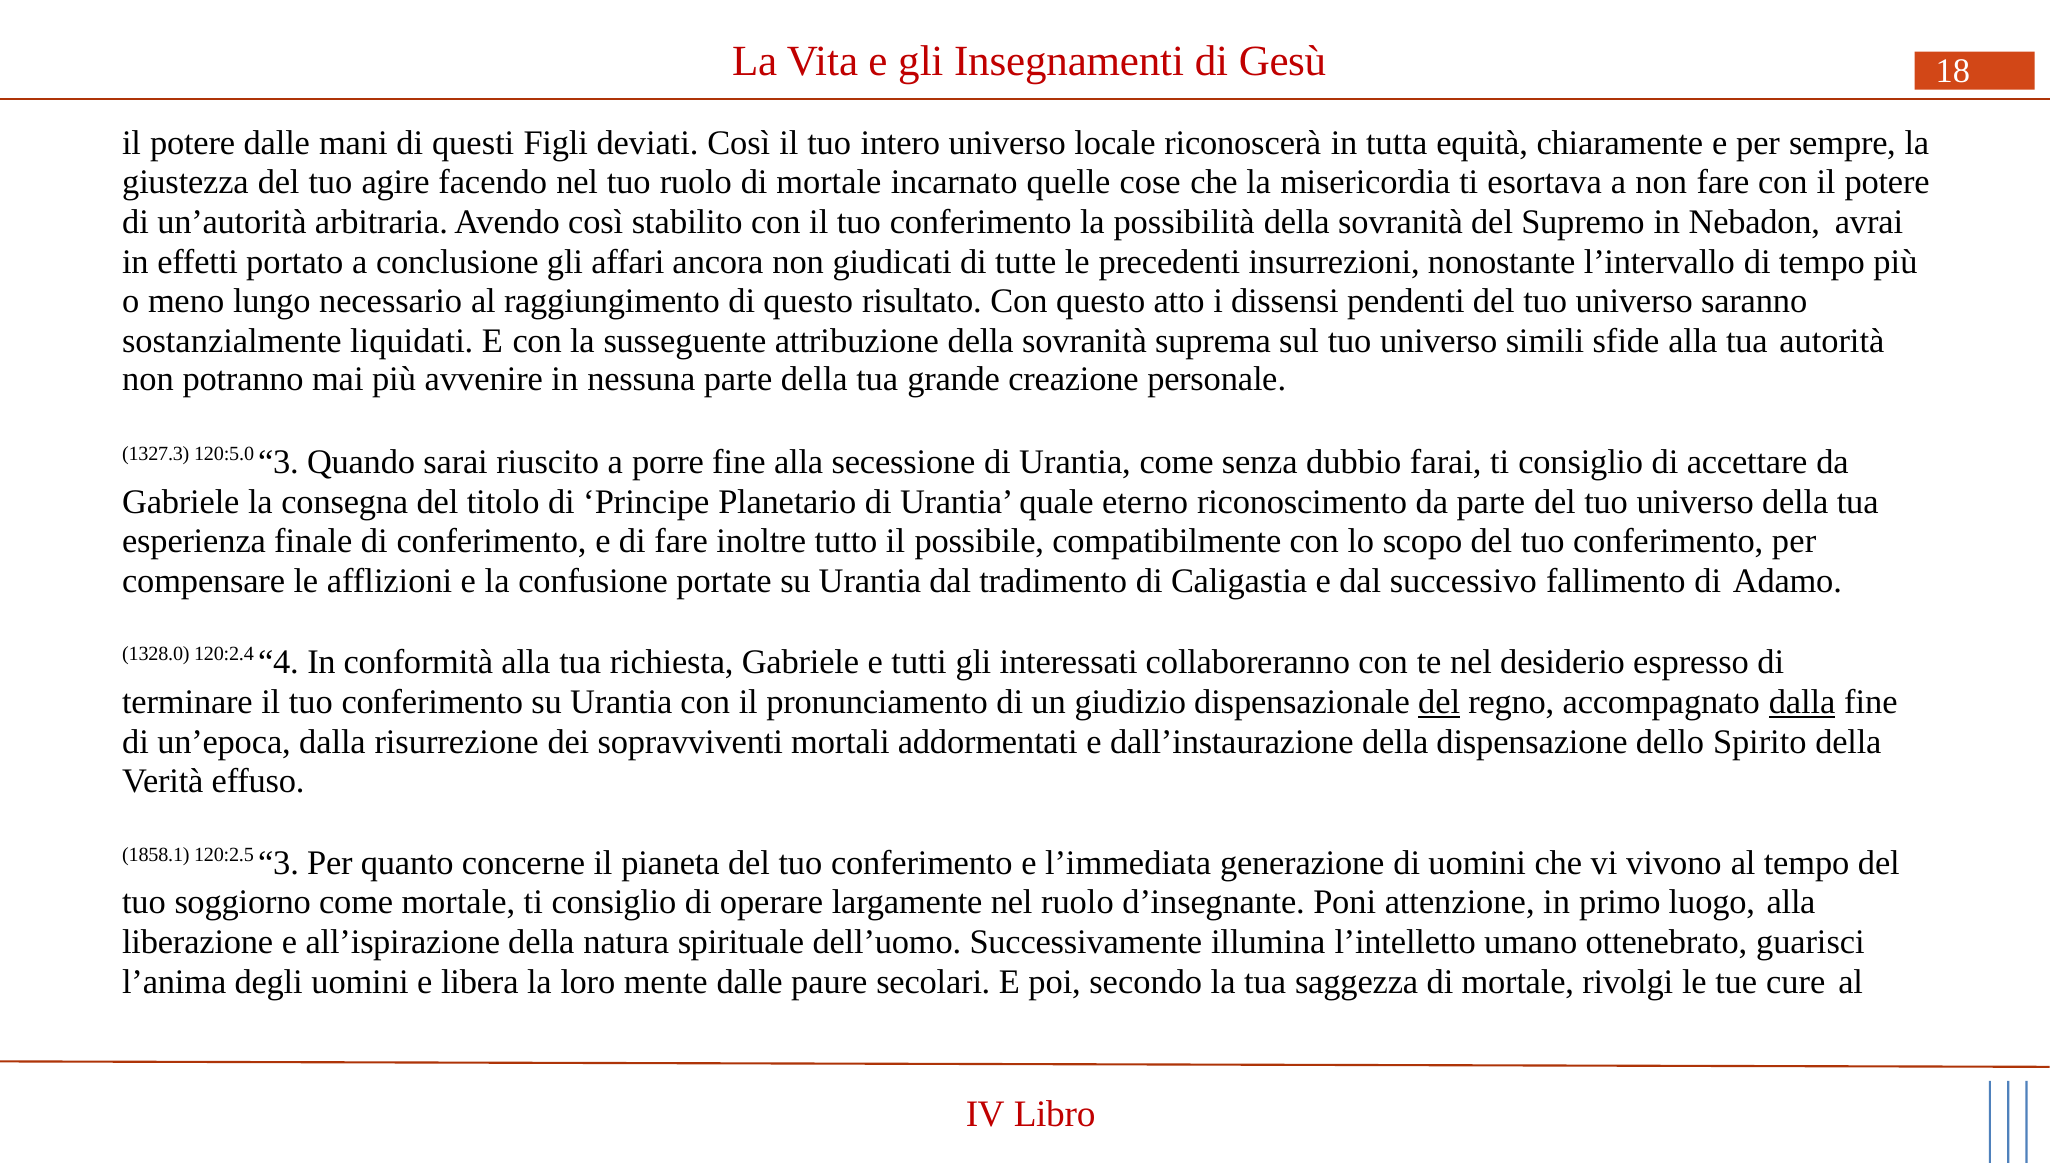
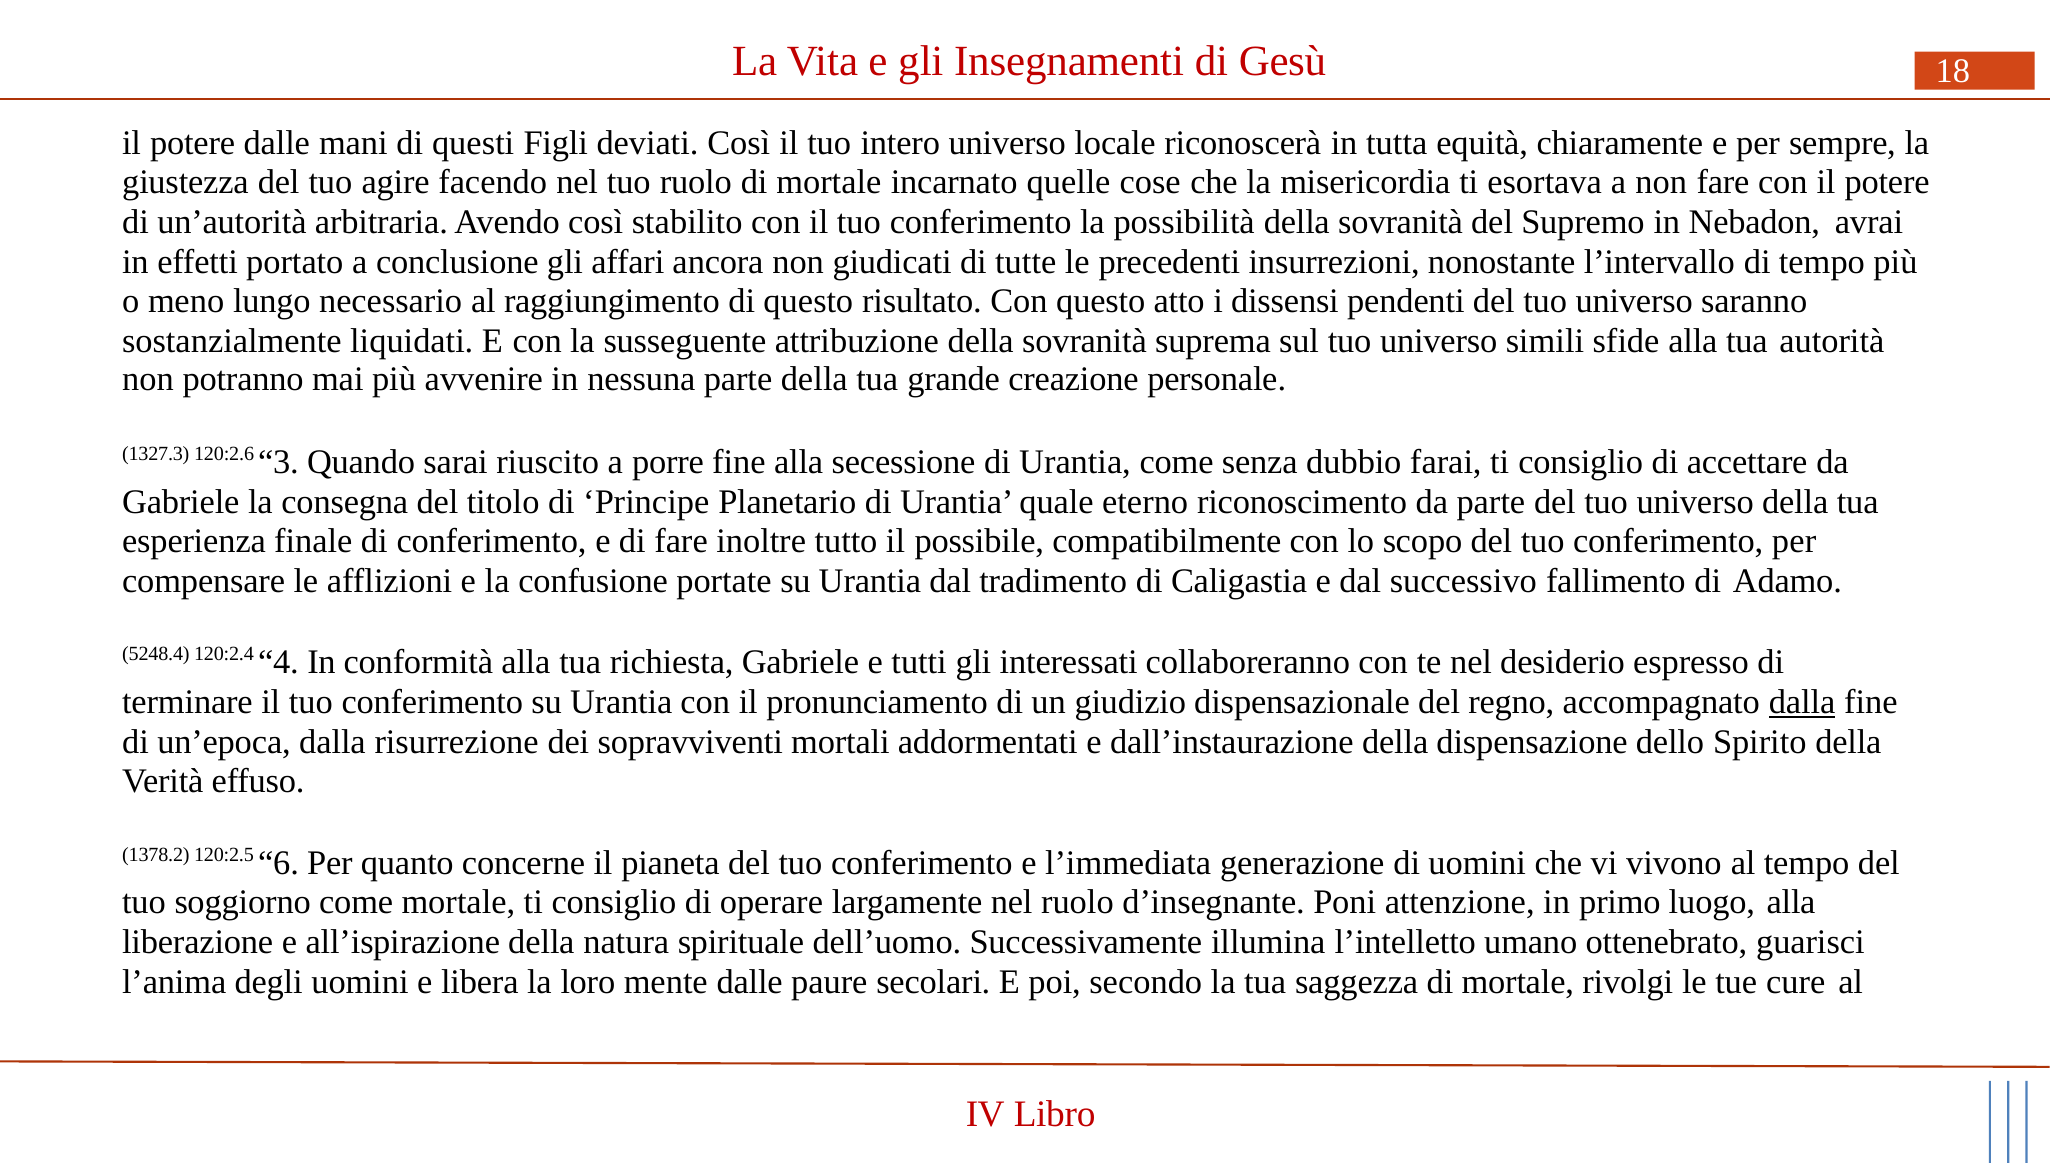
120:5.0: 120:5.0 -> 120:2.6
1328.0: 1328.0 -> 5248.4
del at (1439, 702) underline: present -> none
1858.1: 1858.1 -> 1378.2
120:2.5 3: 3 -> 6
